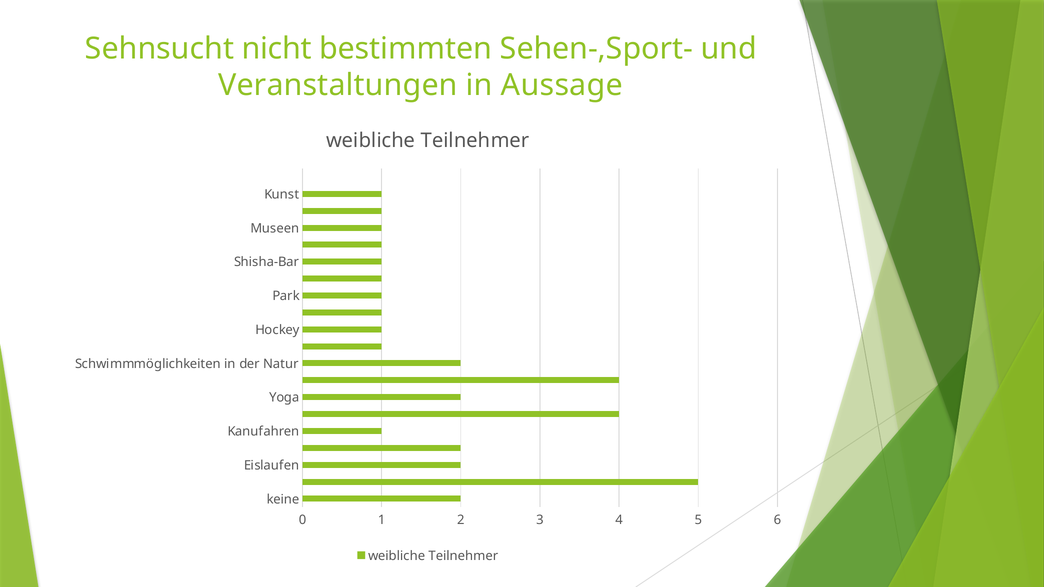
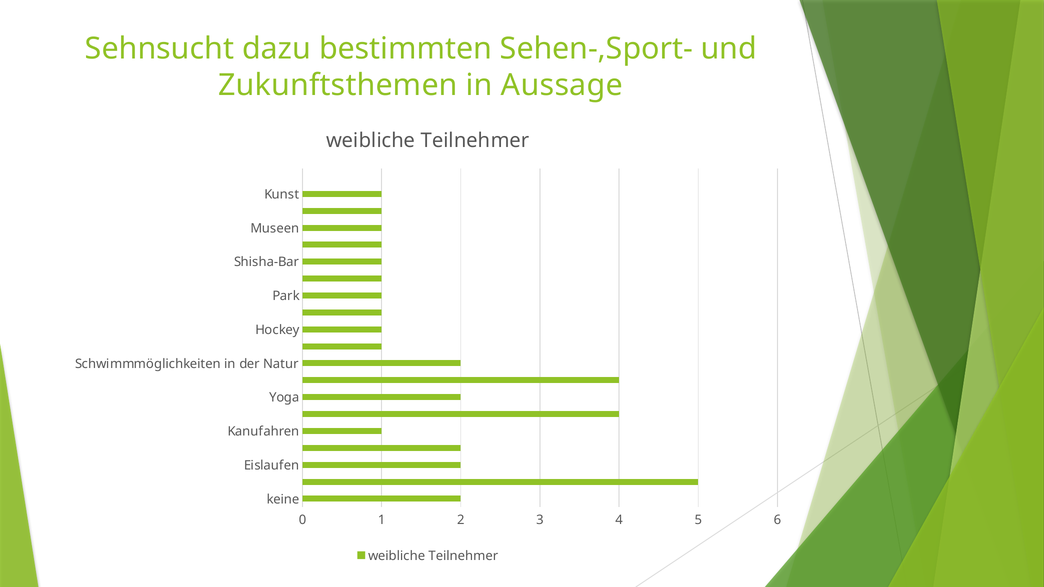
nicht: nicht -> dazu
Veranstaltungen: Veranstaltungen -> Zukunftsthemen
